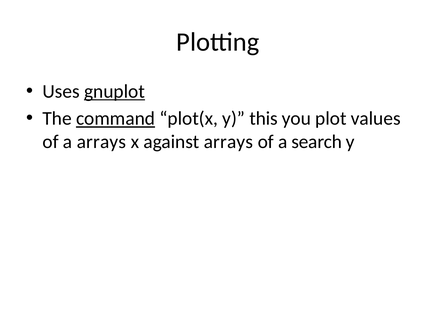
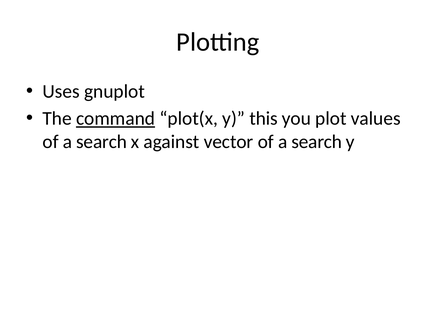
gnuplot underline: present -> none
arrays at (101, 142): arrays -> search
against arrays: arrays -> vector
